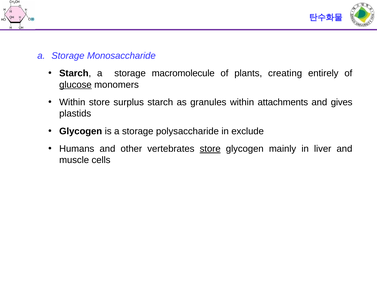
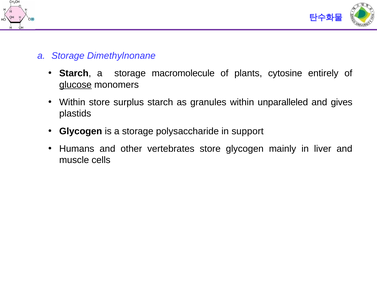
Monosaccharide: Monosaccharide -> Dimethylnonane
creating: creating -> cytosine
attachments: attachments -> unparalleled
exclude: exclude -> support
store at (210, 149) underline: present -> none
